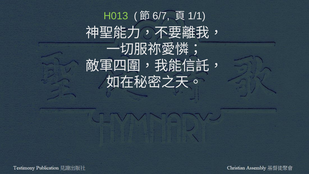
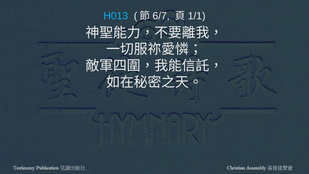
H013 colour: light green -> light blue
